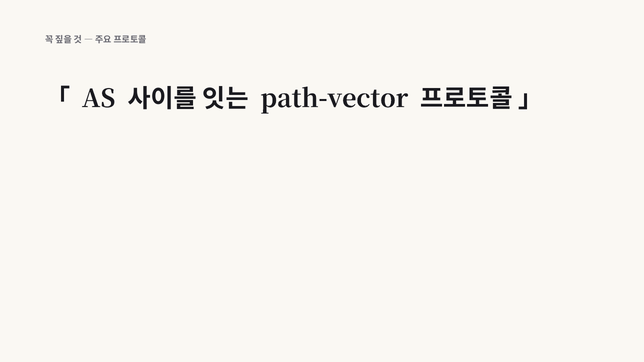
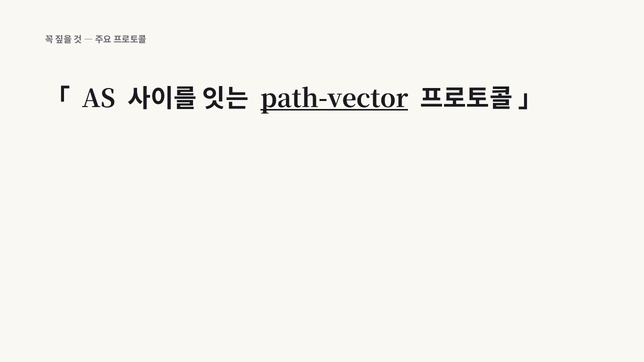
path-vector underline: none -> present
